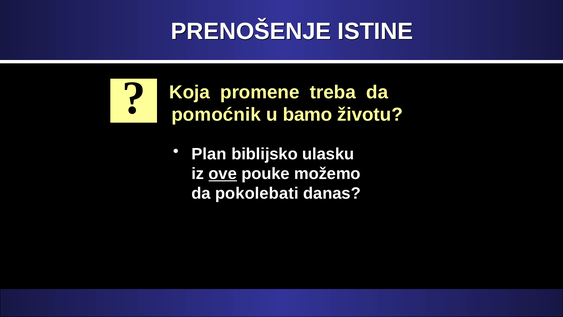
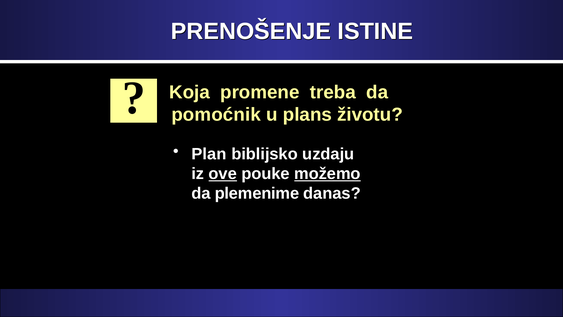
bamo: bamo -> plans
ulasku: ulasku -> uzdaju
možemo underline: none -> present
pokolebati: pokolebati -> plemenime
